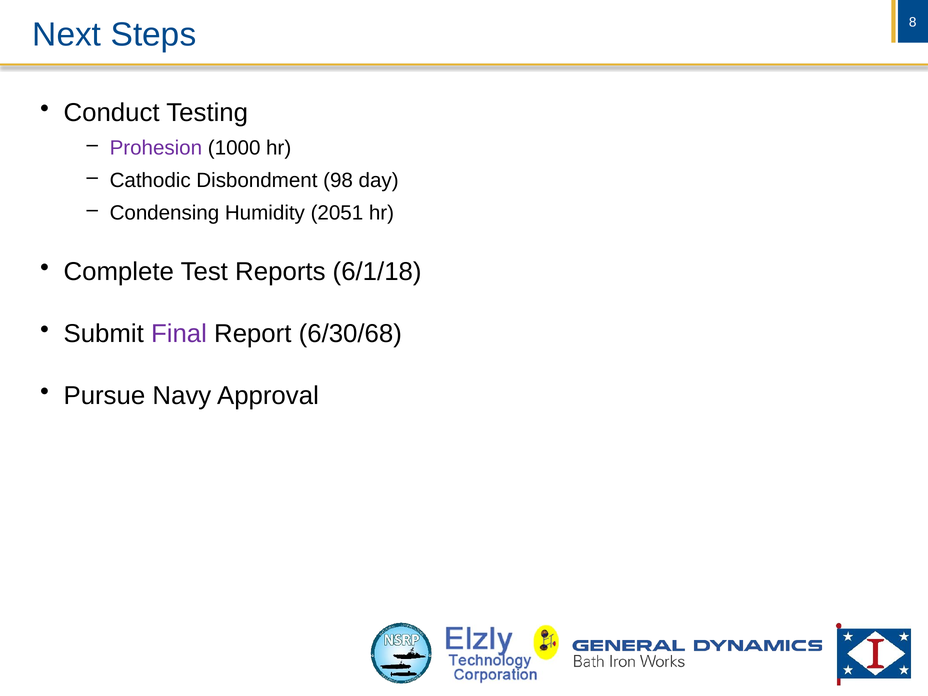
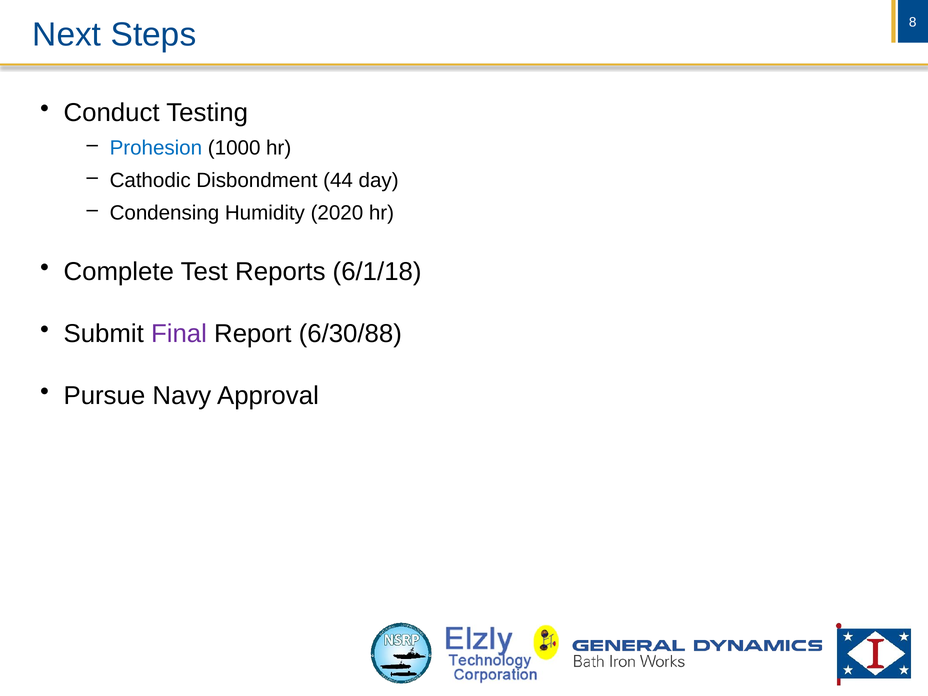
Prohesion colour: purple -> blue
98: 98 -> 44
2051: 2051 -> 2020
6/30/68: 6/30/68 -> 6/30/88
